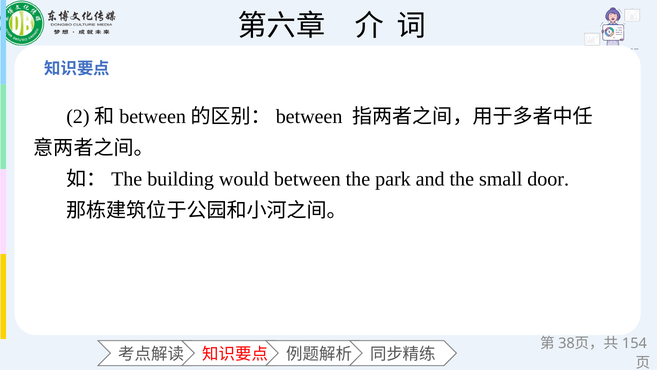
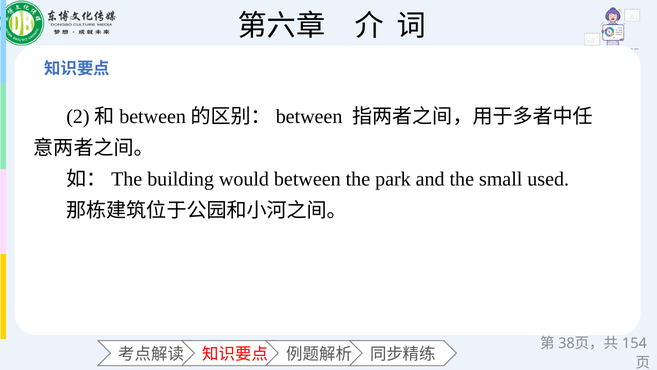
door: door -> used
